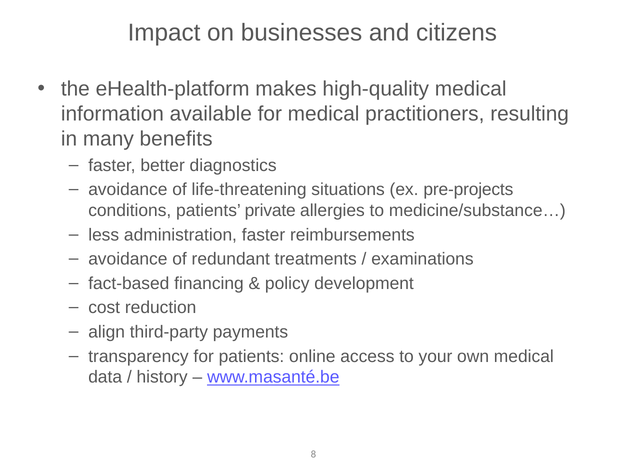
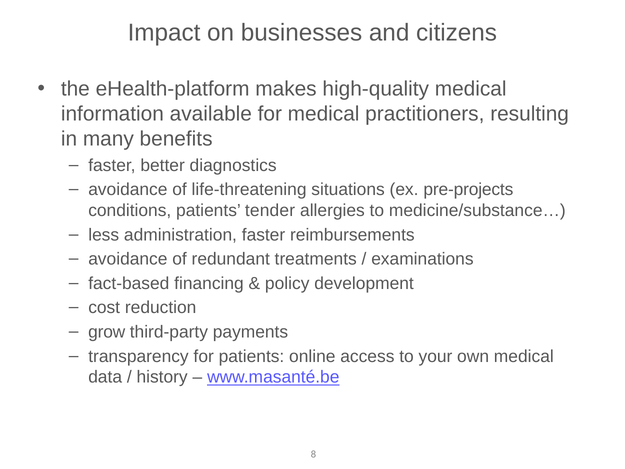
private: private -> tender
align: align -> grow
